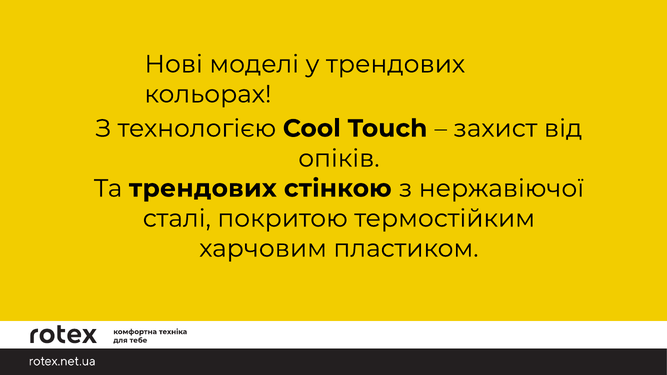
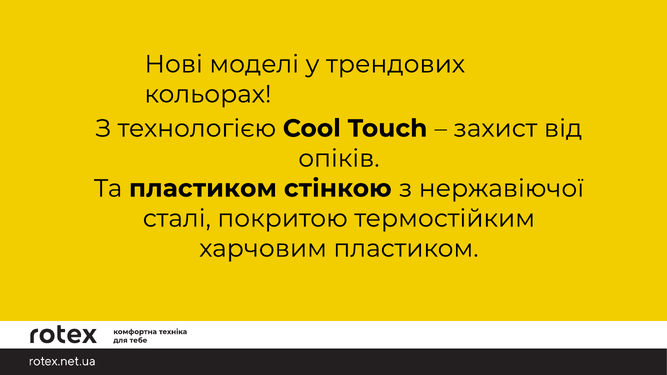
Та трендових: трендових -> пластиком
